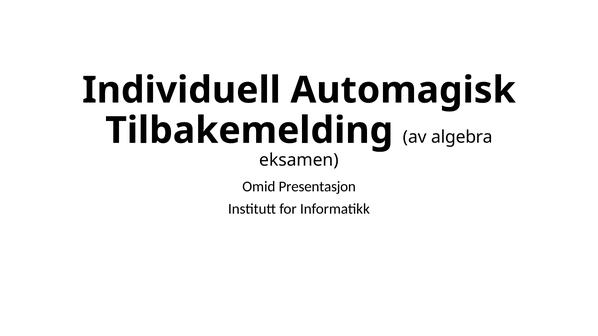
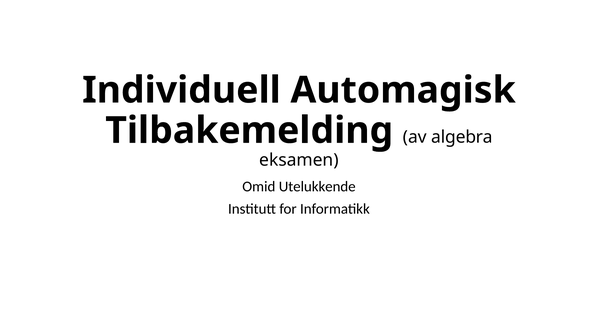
Presentasjon: Presentasjon -> Utelukkende
